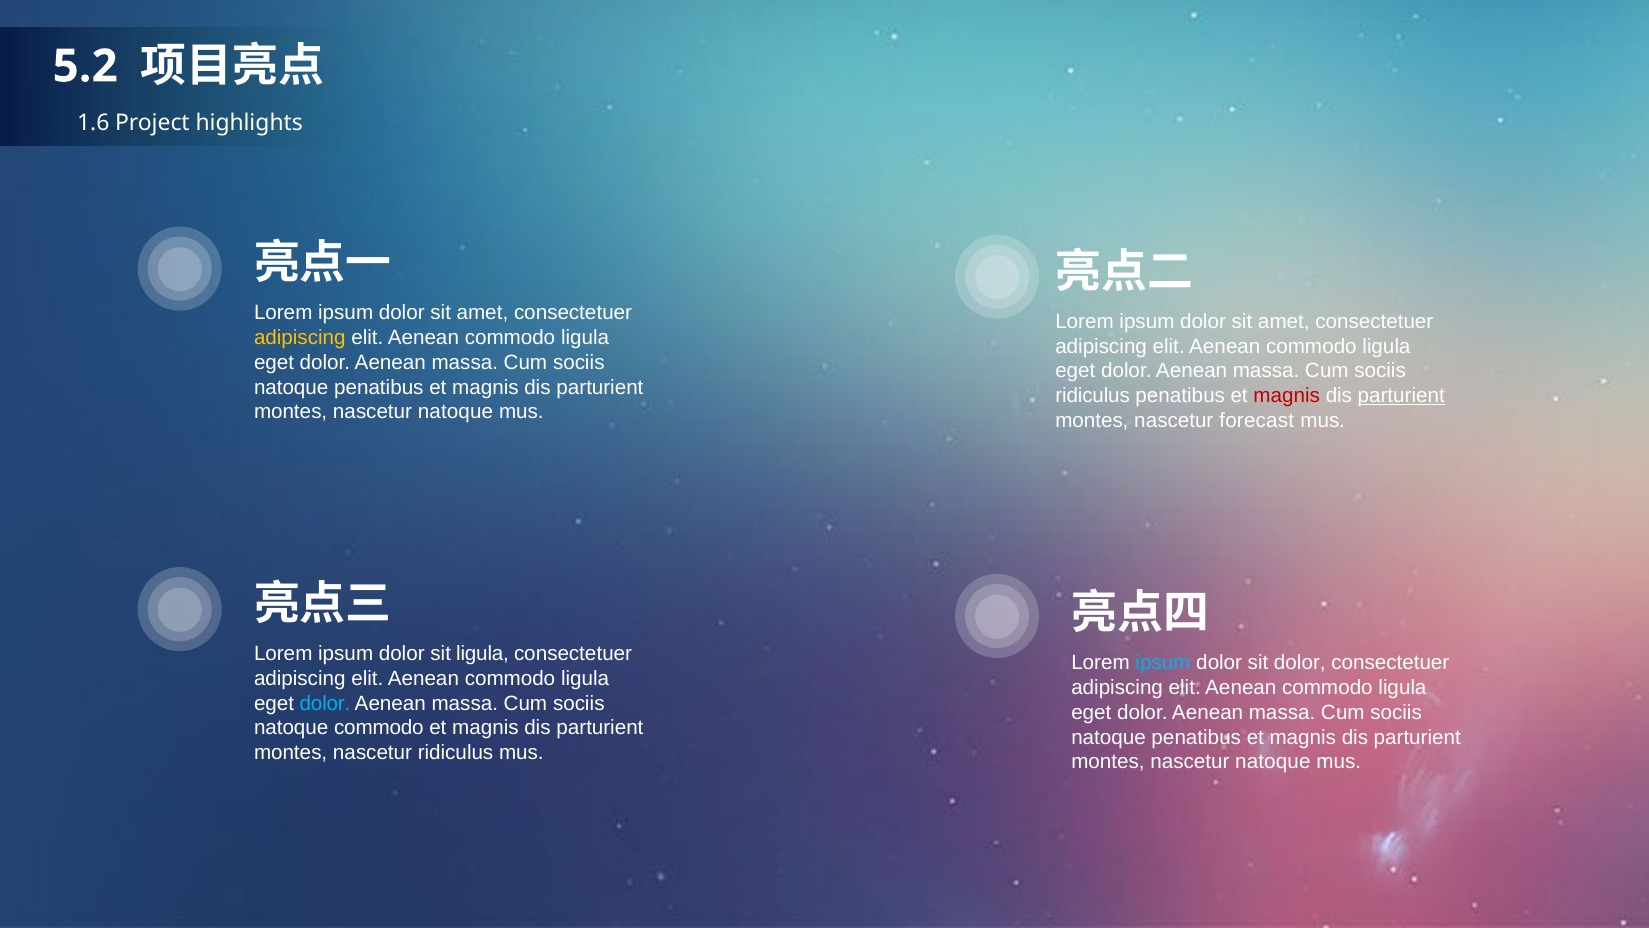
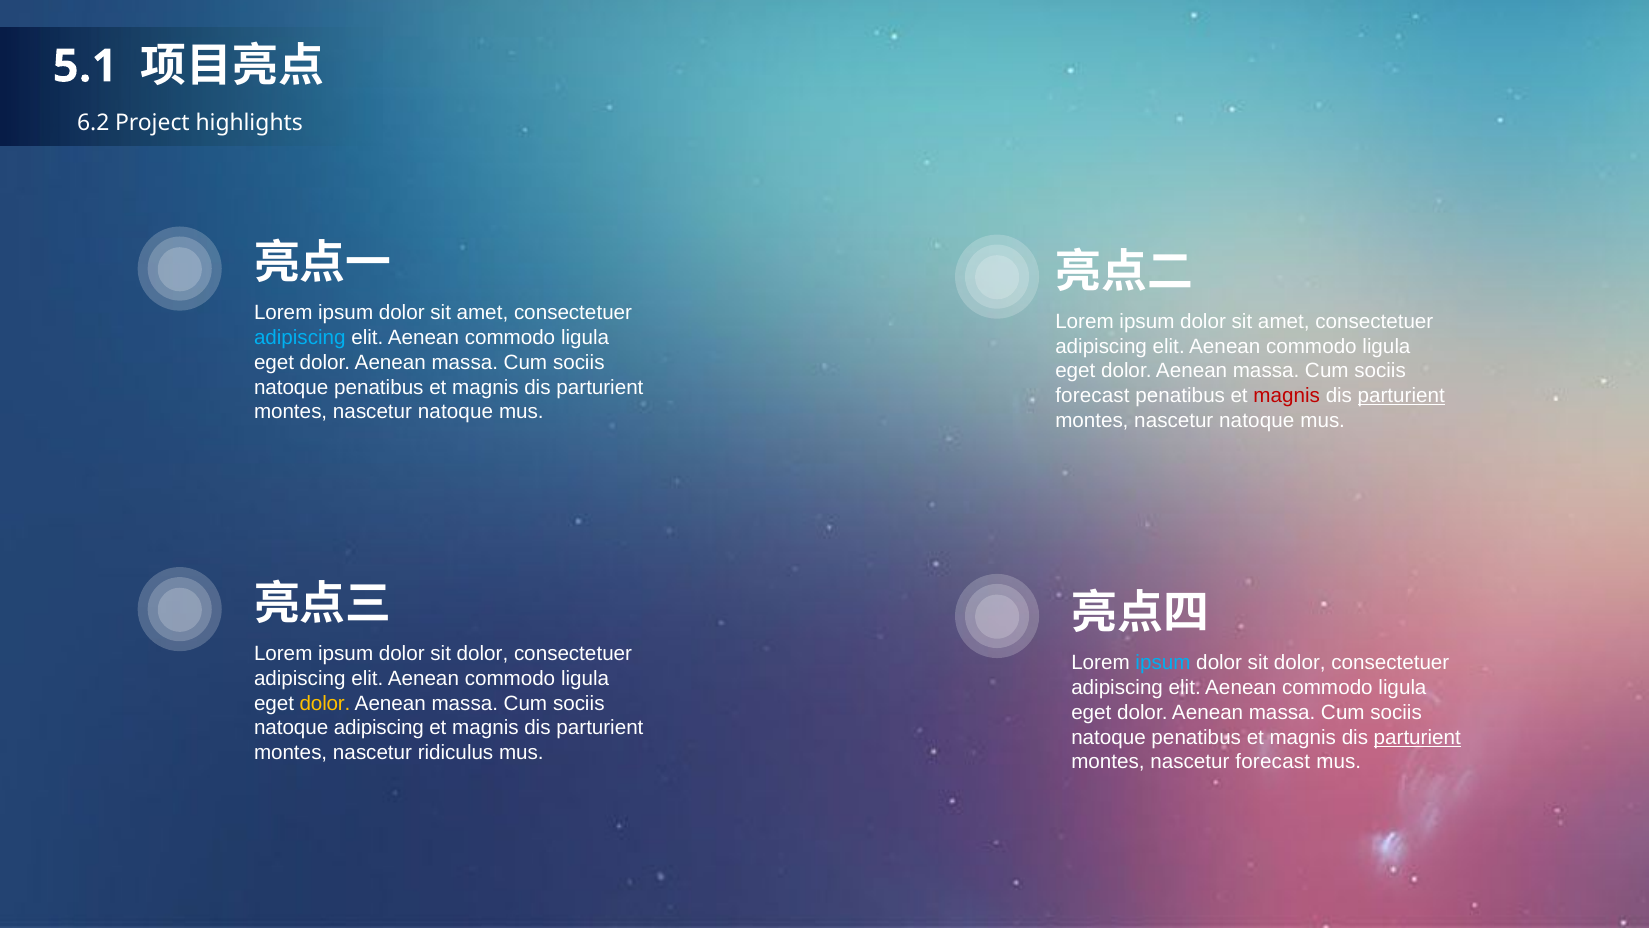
5.2: 5.2 -> 5.1
1.6: 1.6 -> 6.2
adipiscing at (300, 338) colour: yellow -> light blue
ridiculus at (1093, 396): ridiculus -> forecast
forecast at (1257, 421): forecast -> natoque
ligula at (483, 653): ligula -> dolor
dolor at (325, 703) colour: light blue -> yellow
natoque commodo: commodo -> adipiscing
parturient at (1417, 737) underline: none -> present
natoque at (1273, 762): natoque -> forecast
